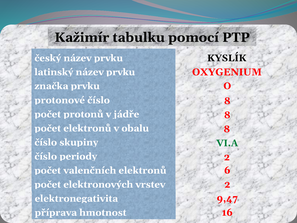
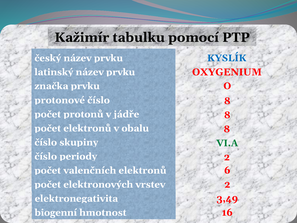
KYSLÍK colour: black -> blue
9,47: 9,47 -> 3,49
příprava: příprava -> biogenní
